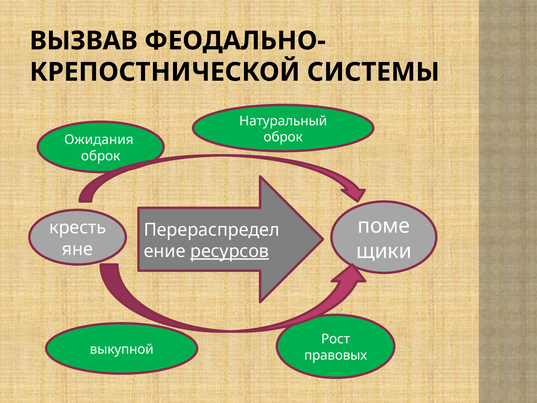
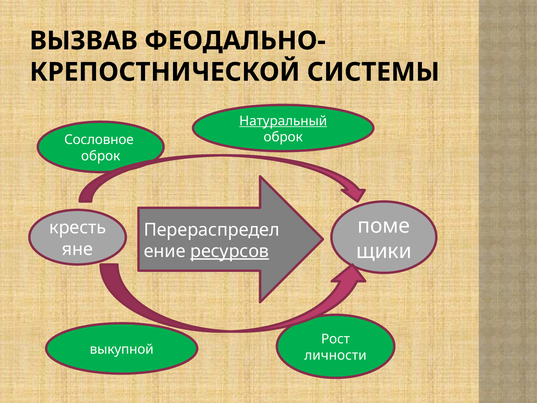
Натуральный underline: none -> present
Ожидания: Ожидания -> Сословное
правовых: правовых -> личности
